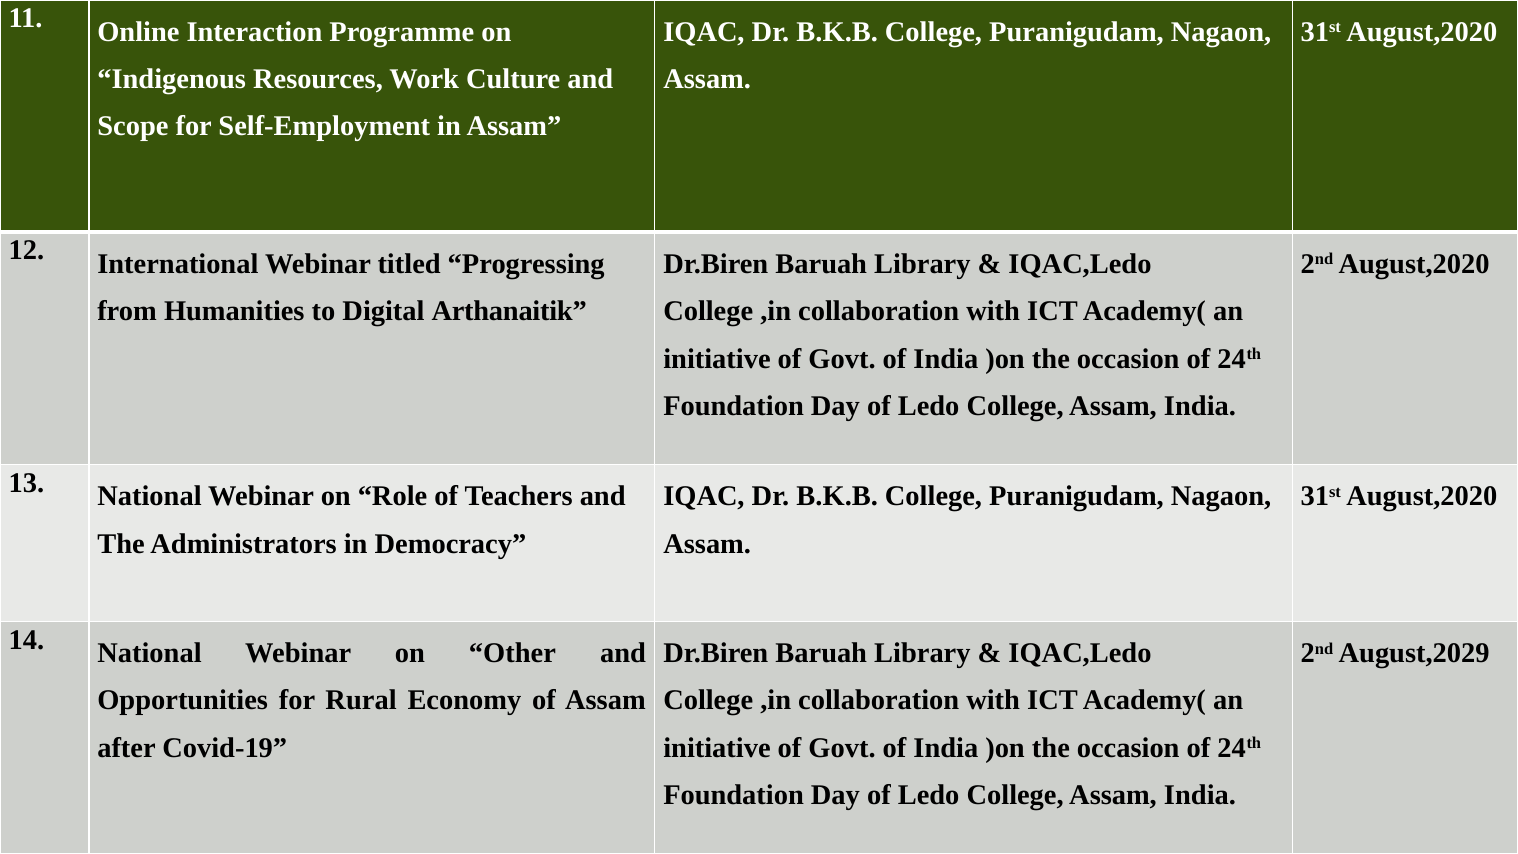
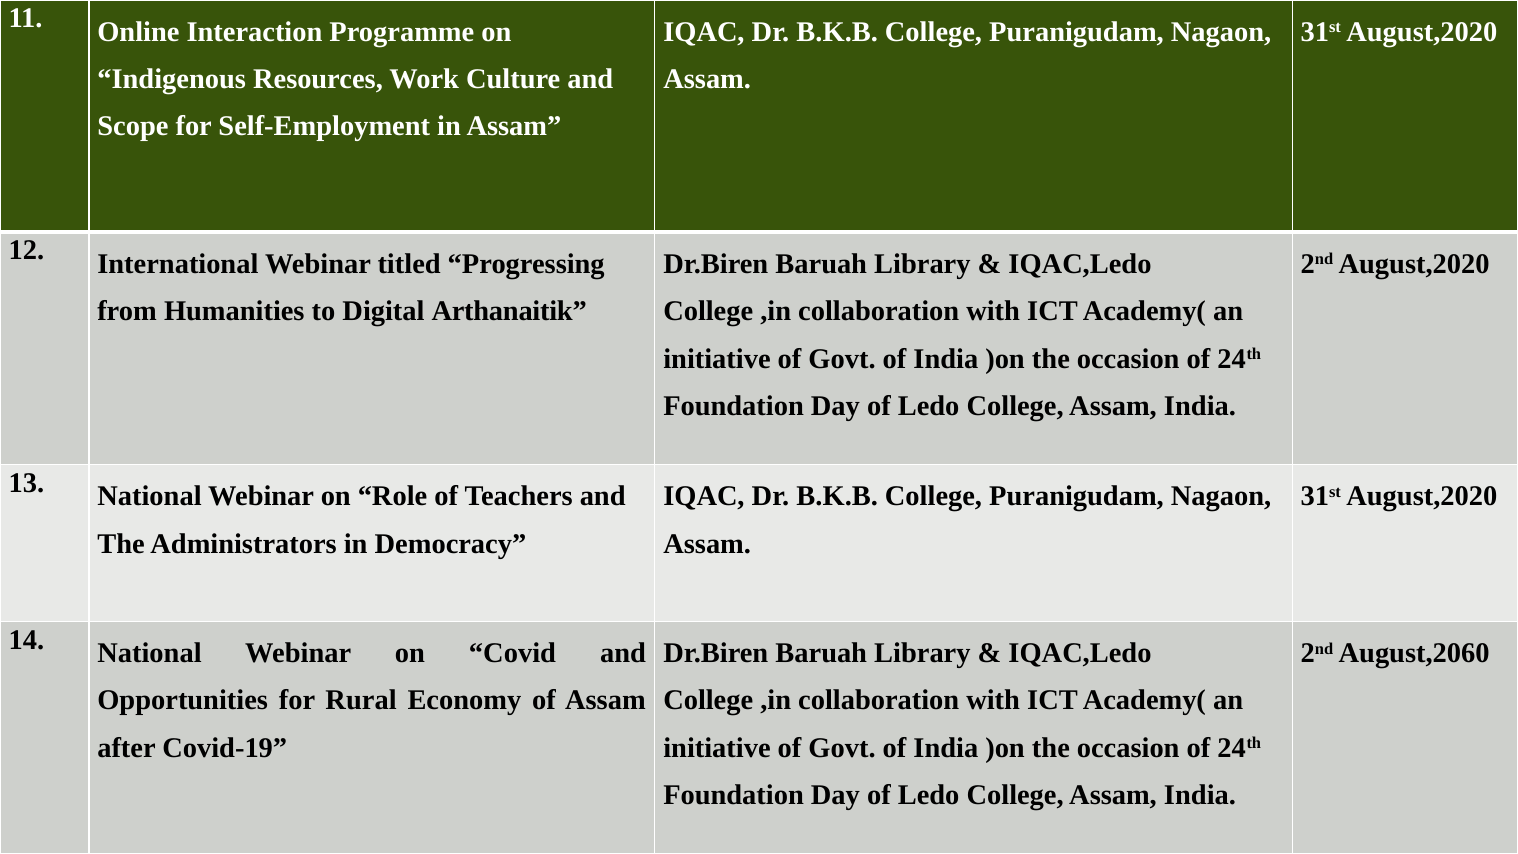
Other: Other -> Covid
August,2029: August,2029 -> August,2060
